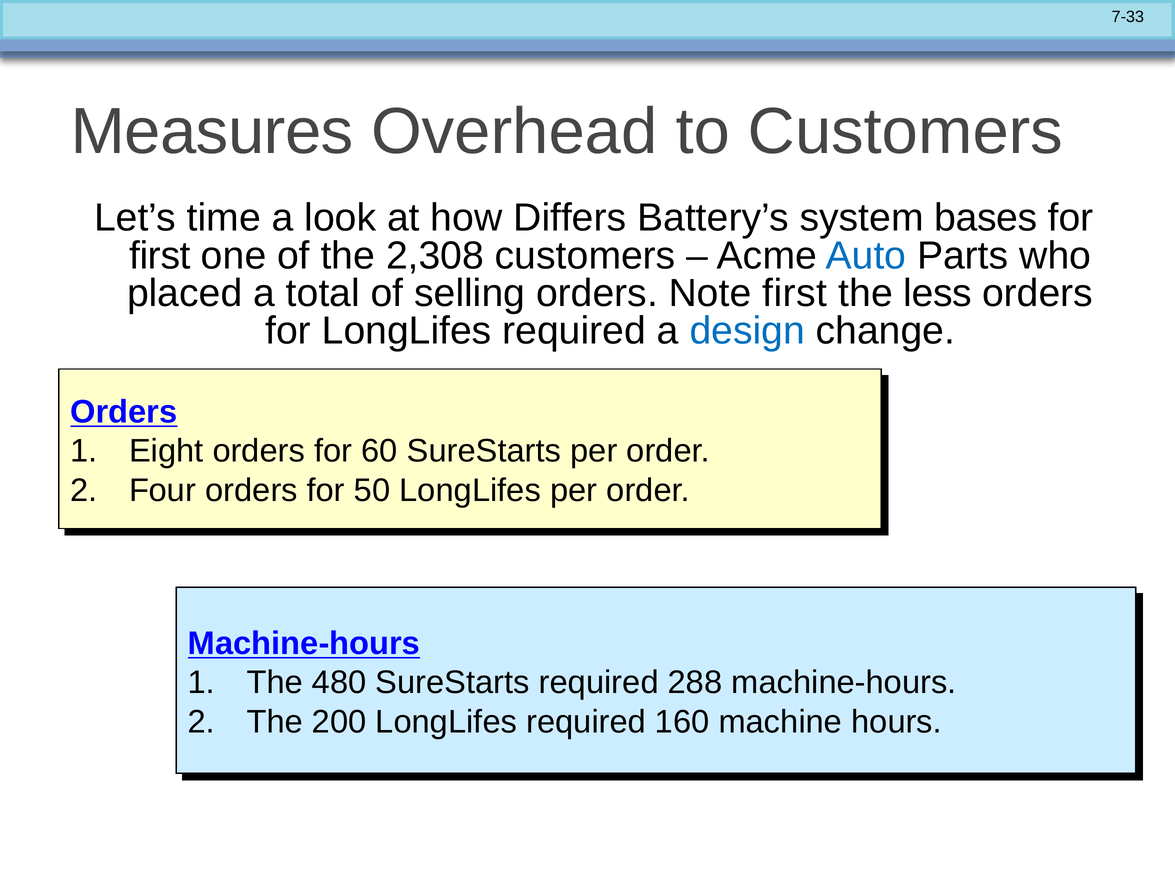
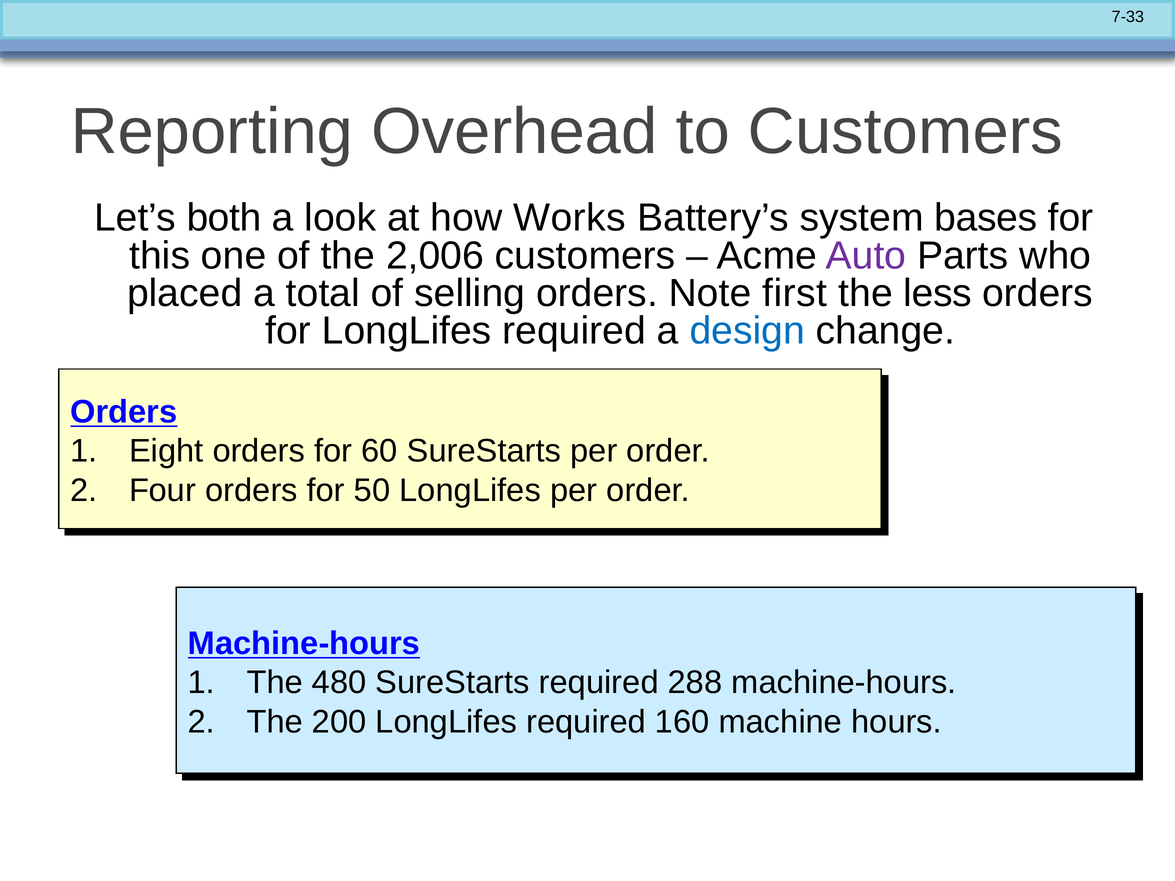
Measures: Measures -> Reporting
time: time -> both
Differs: Differs -> Works
first at (160, 256): first -> this
2,308: 2,308 -> 2,006
Auto colour: blue -> purple
